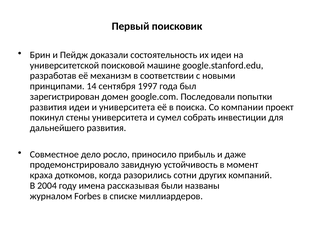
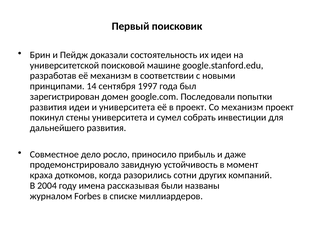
в поиска: поиска -> проект
Со компании: компании -> механизм
